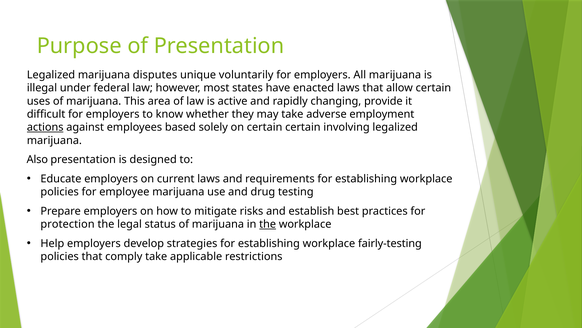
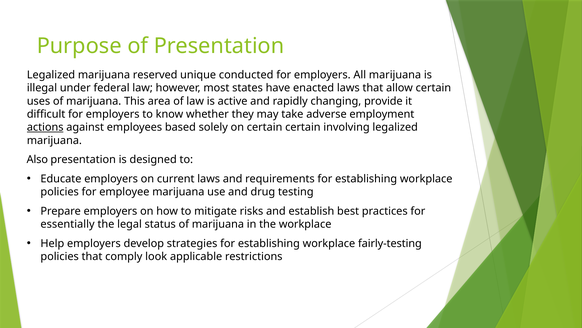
disputes: disputes -> reserved
voluntarily: voluntarily -> conducted
protection: protection -> essentially
the at (268, 224) underline: present -> none
comply take: take -> look
